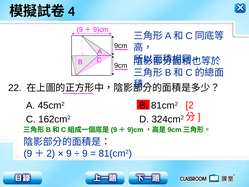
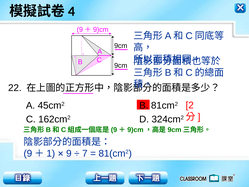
2 at (51, 153): 2 -> 1
9 at (85, 153): 9 -> 7
